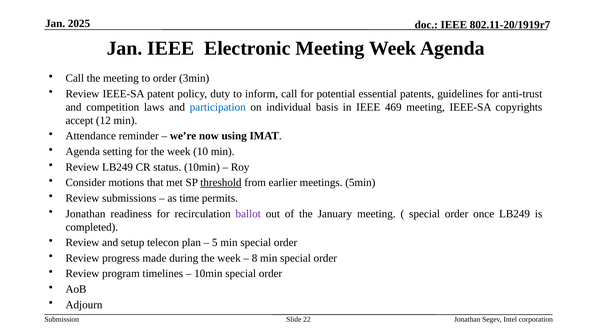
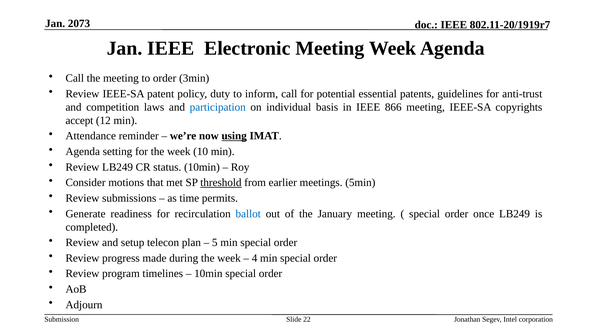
2025: 2025 -> 2073
469: 469 -> 866
using underline: none -> present
Jonathan at (85, 214): Jonathan -> Generate
ballot colour: purple -> blue
8: 8 -> 4
